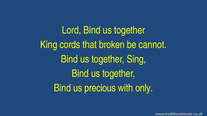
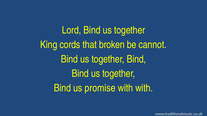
Sing at (136, 59): Sing -> Bind
precious: precious -> promise
with only: only -> with
